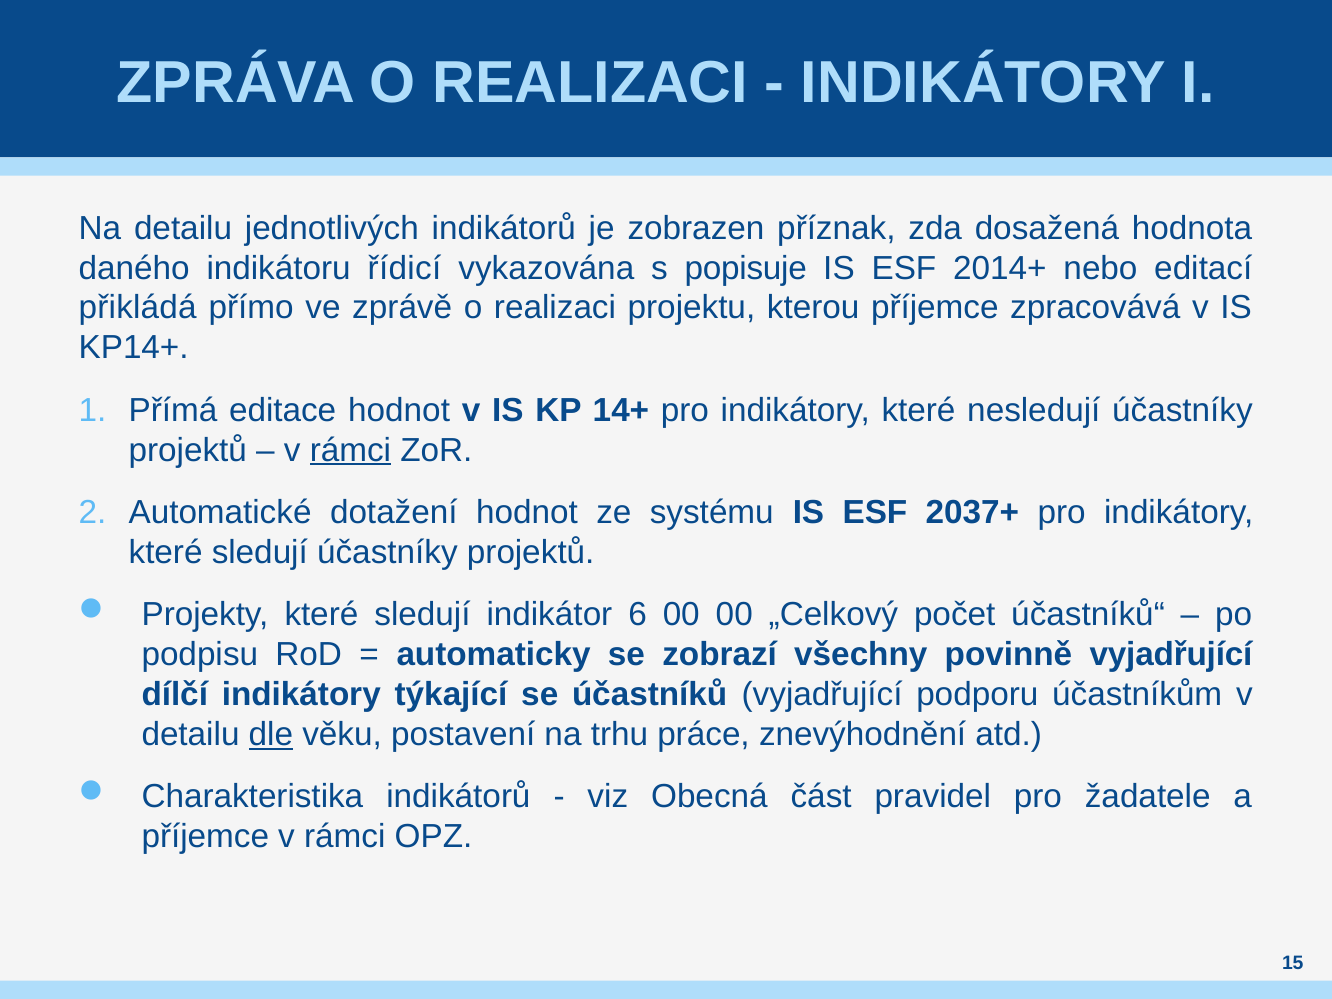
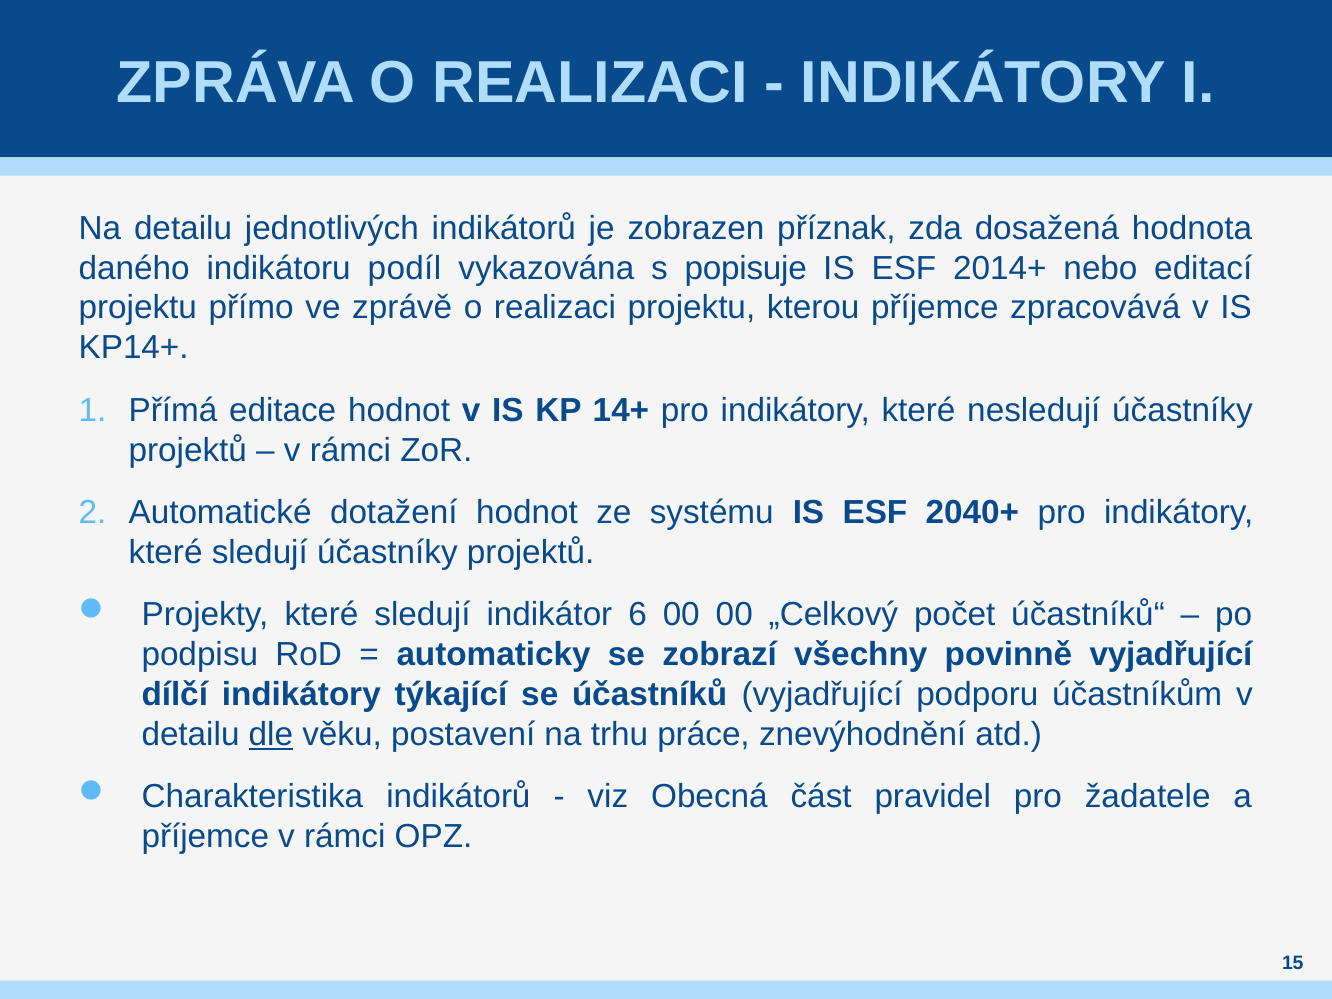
řídicí: řídicí -> podíl
přikládá at (138, 308): přikládá -> projektu
rámci at (350, 450) underline: present -> none
2037+: 2037+ -> 2040+
